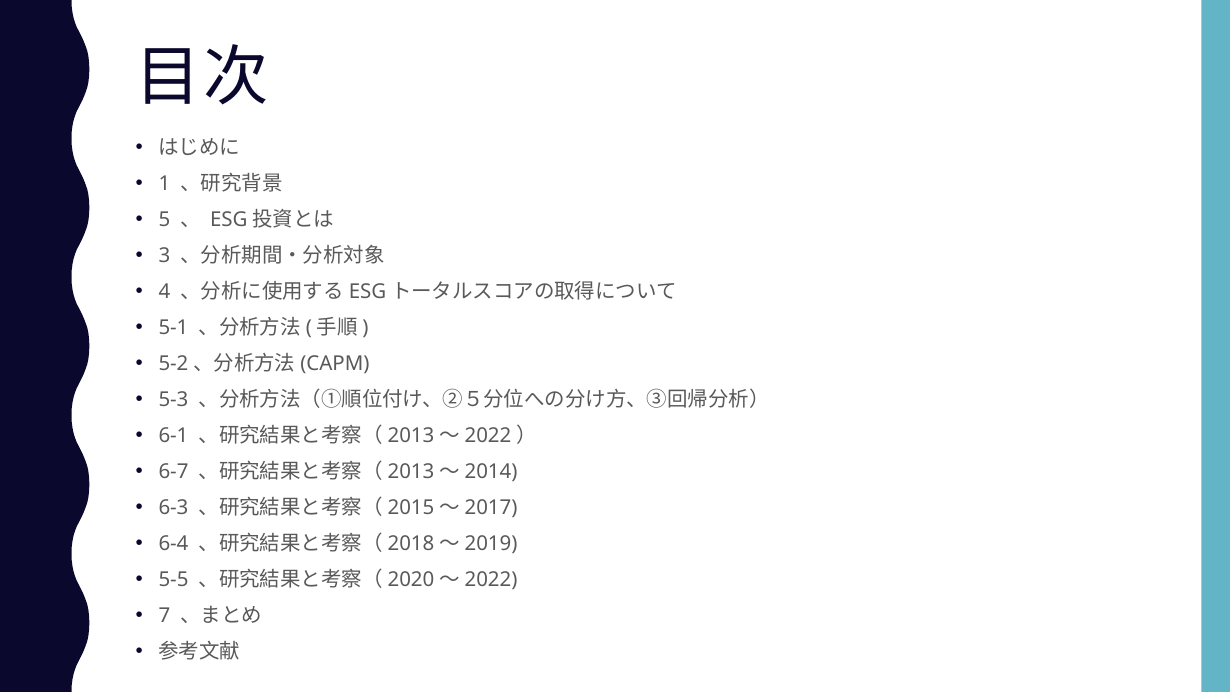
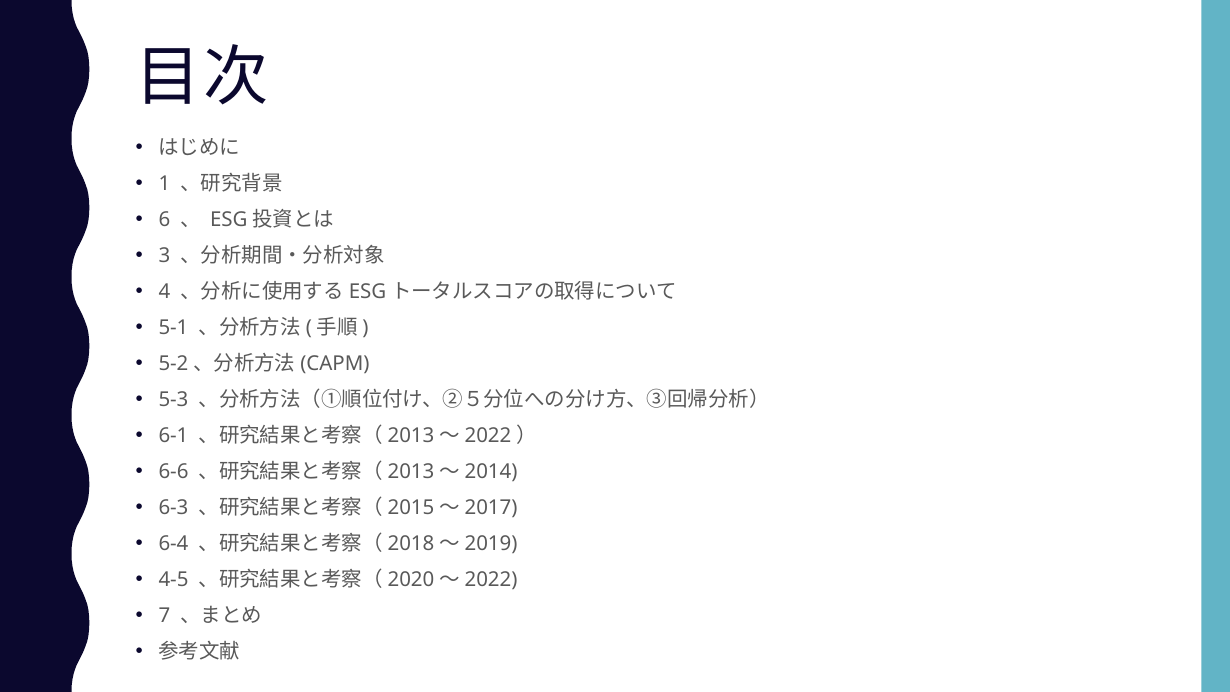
5: 5 -> 6
6-7: 6-7 -> 6-6
5-5: 5-5 -> 4-5
